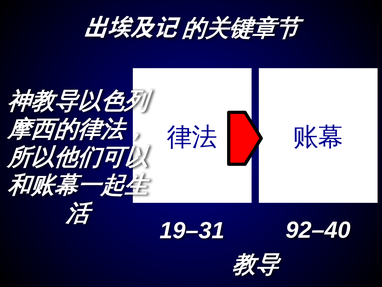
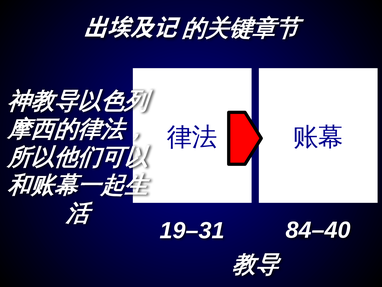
92–40: 92–40 -> 84–40
